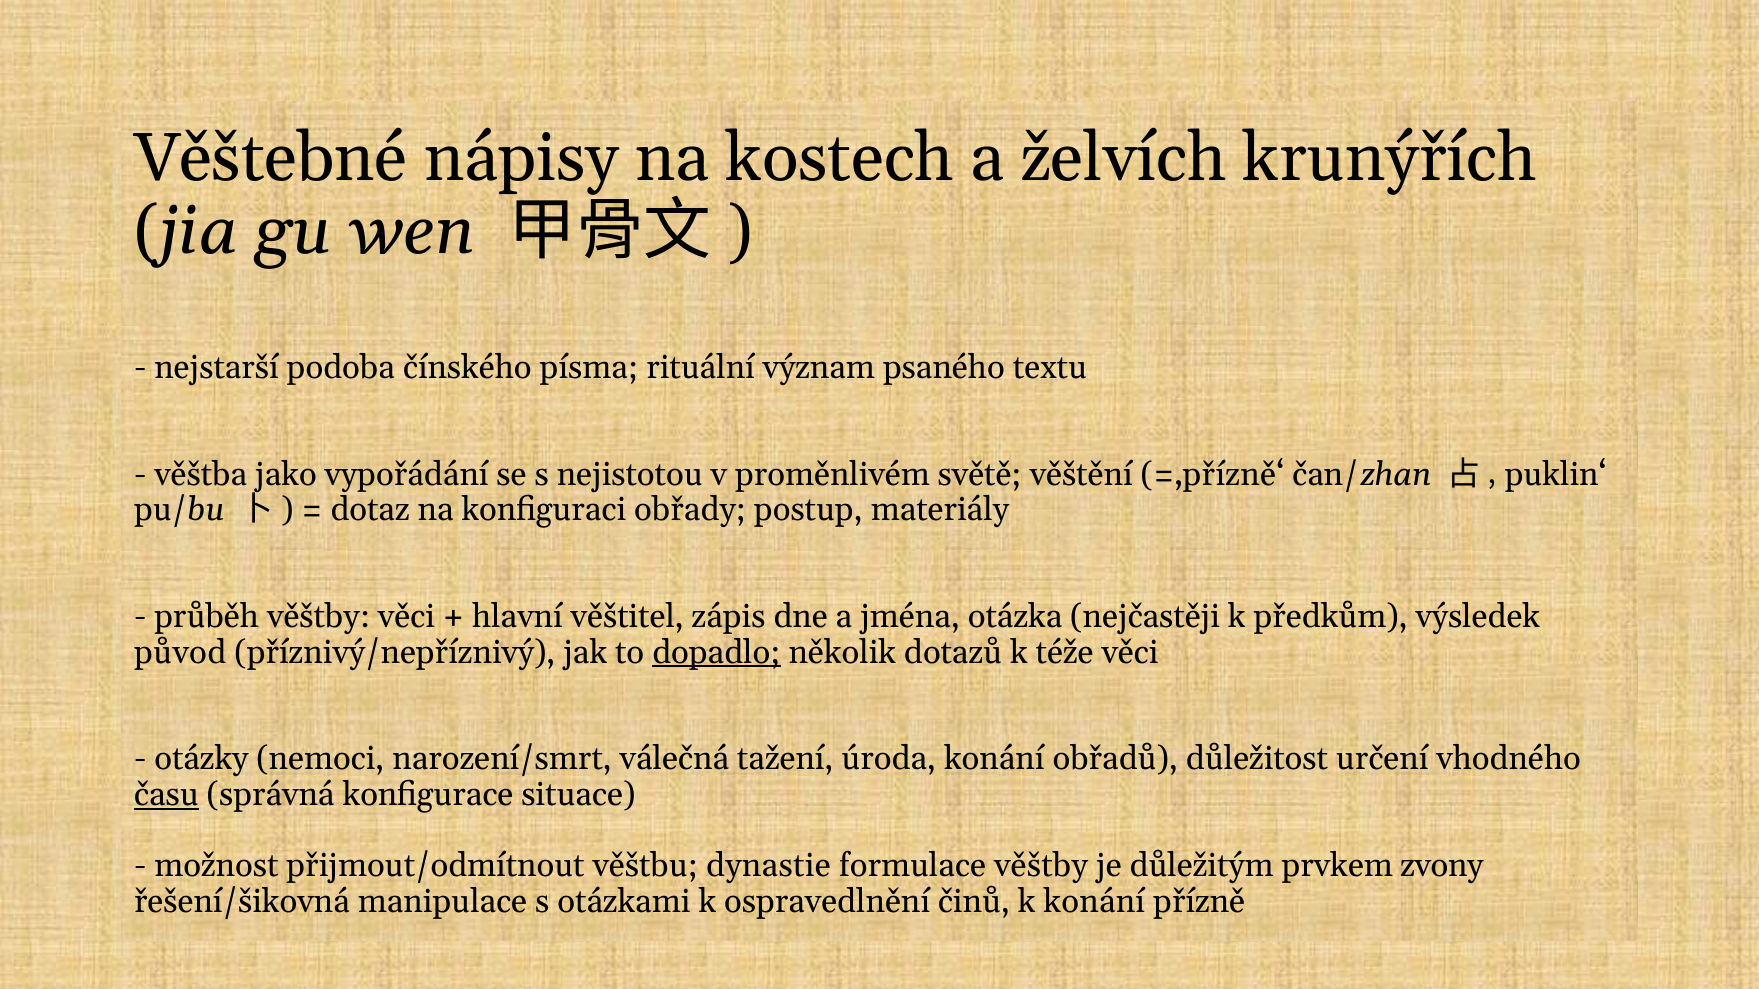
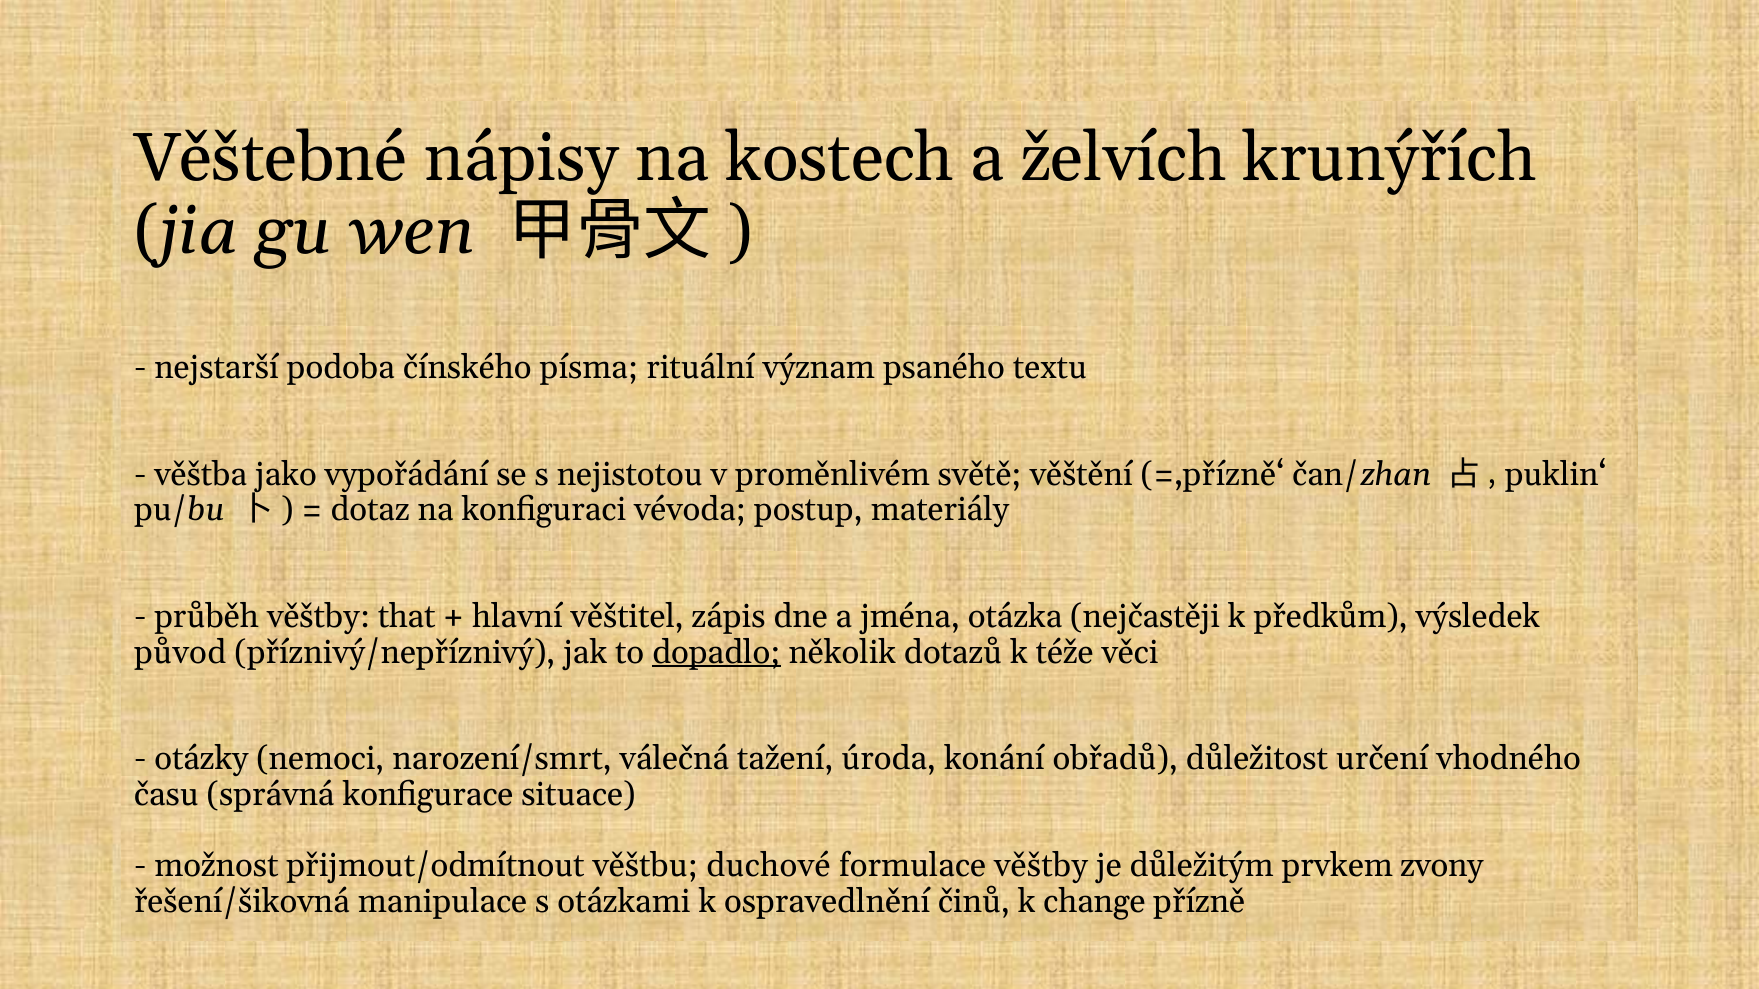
obřady: obřady -> vévoda
věštby věci: věci -> that
času underline: present -> none
dynastie: dynastie -> duchové
k konání: konání -> change
